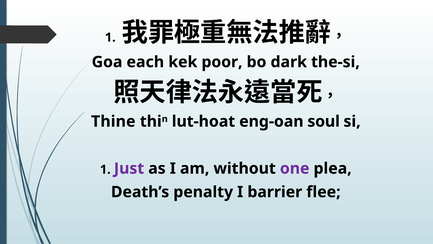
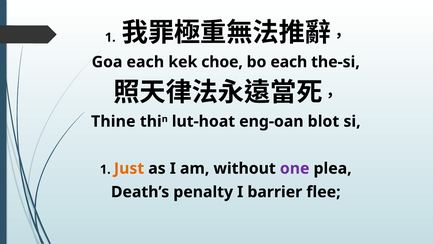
poor: poor -> choe
bo dark: dark -> each
soul: soul -> blot
Just colour: purple -> orange
